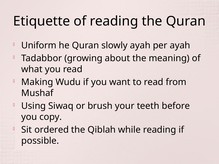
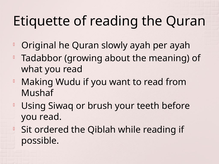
Uniform: Uniform -> Original
copy at (51, 117): copy -> read
